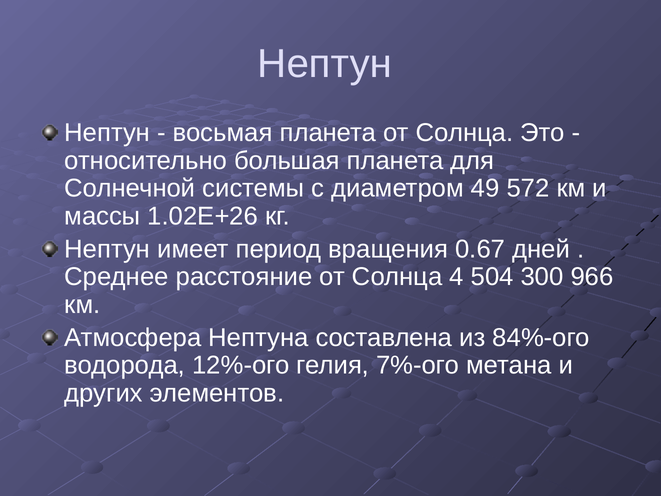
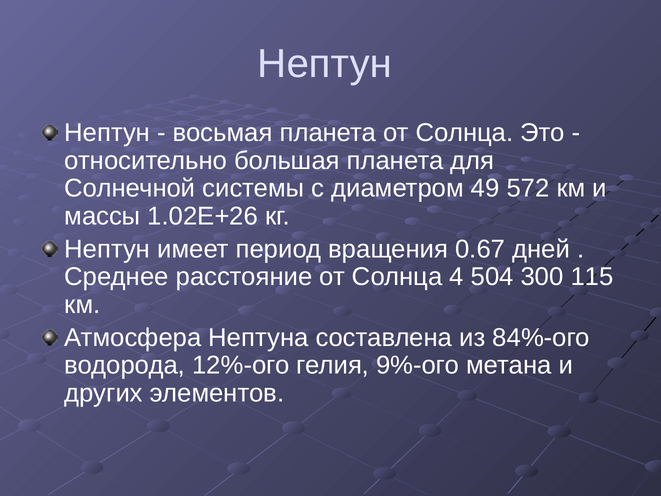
966: 966 -> 115
7%-ого: 7%-ого -> 9%-ого
